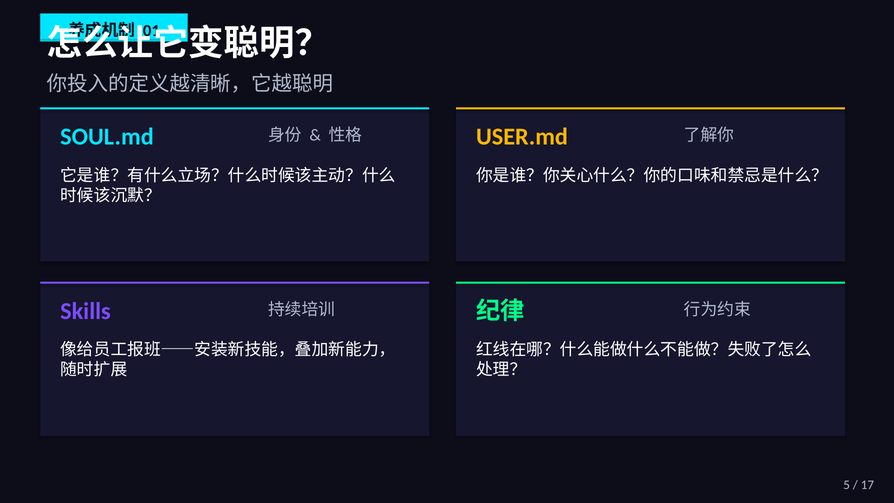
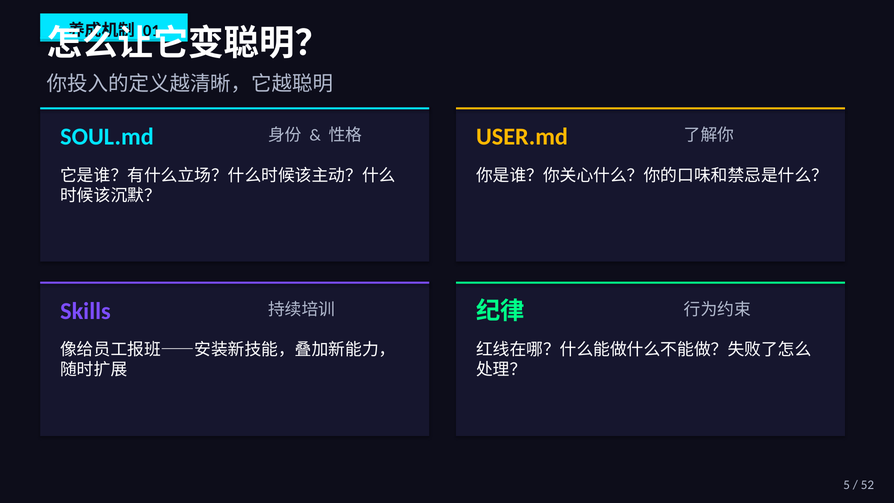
17: 17 -> 52
